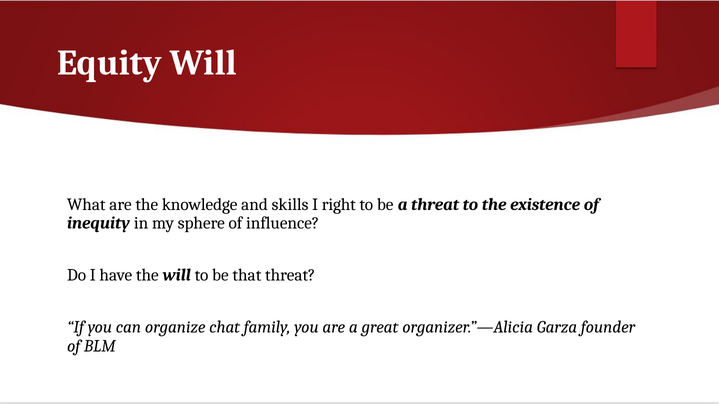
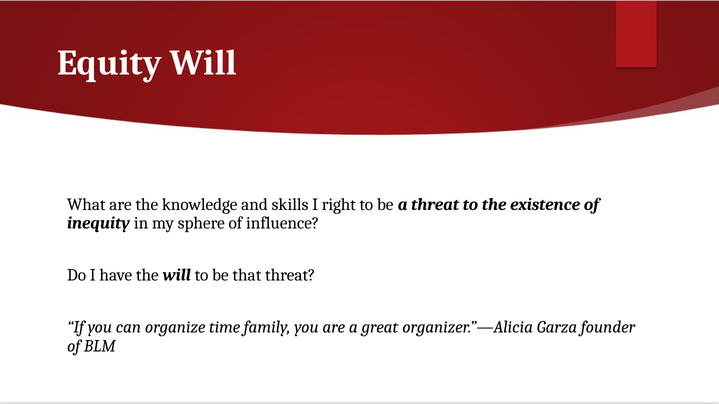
chat: chat -> time
